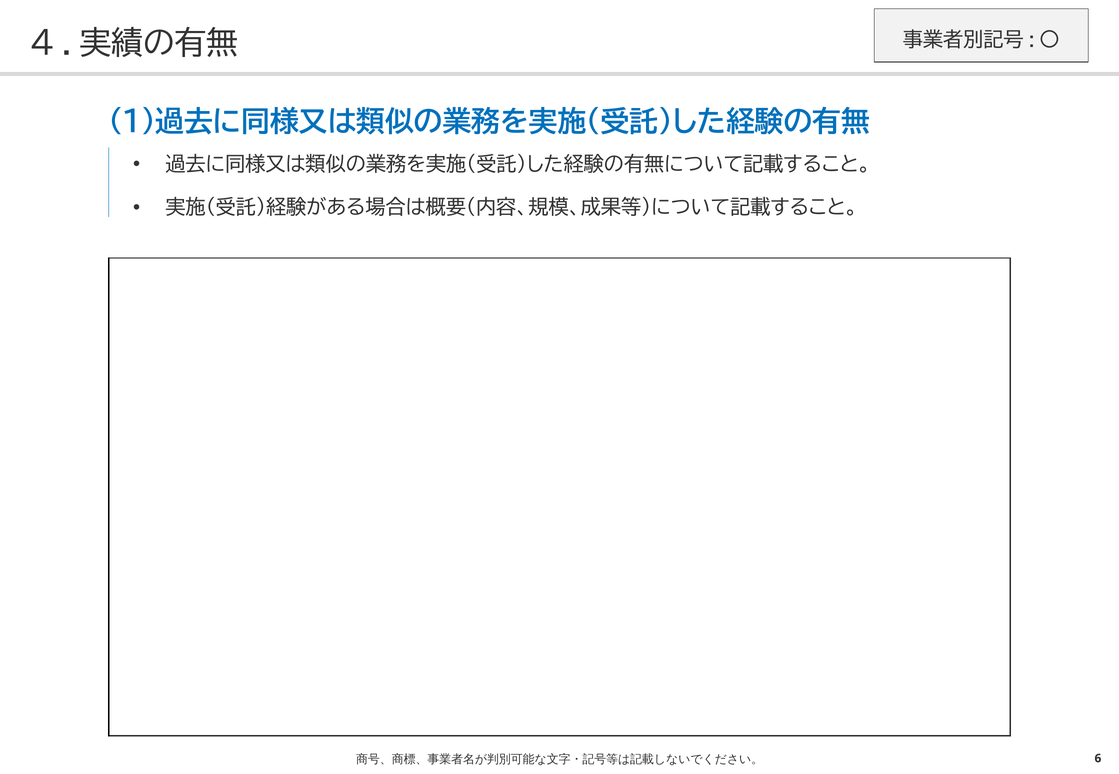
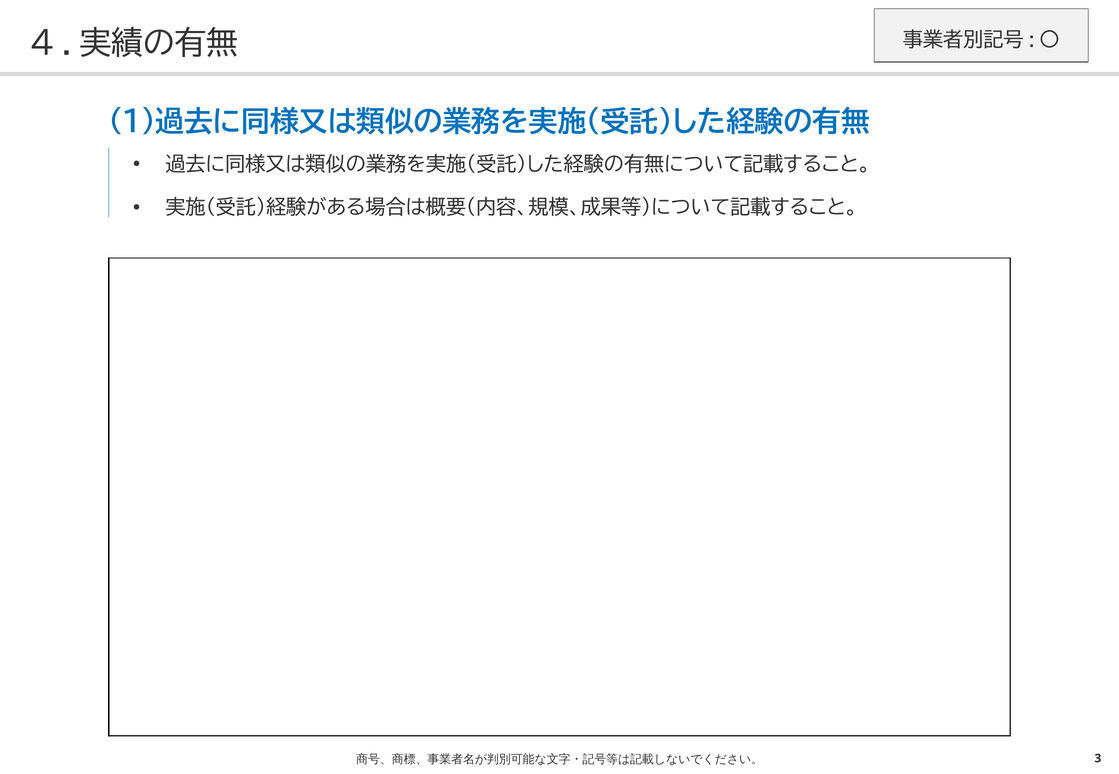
6: 6 -> 3
